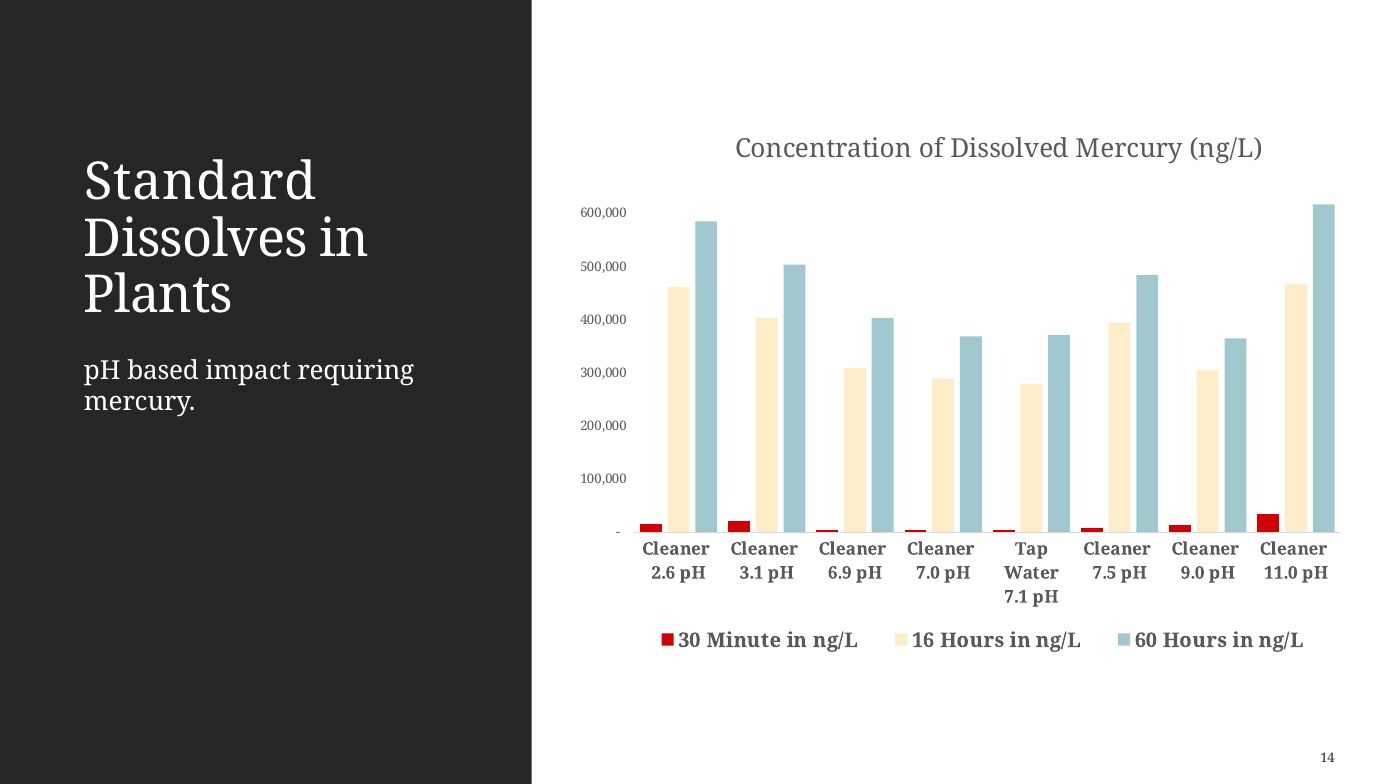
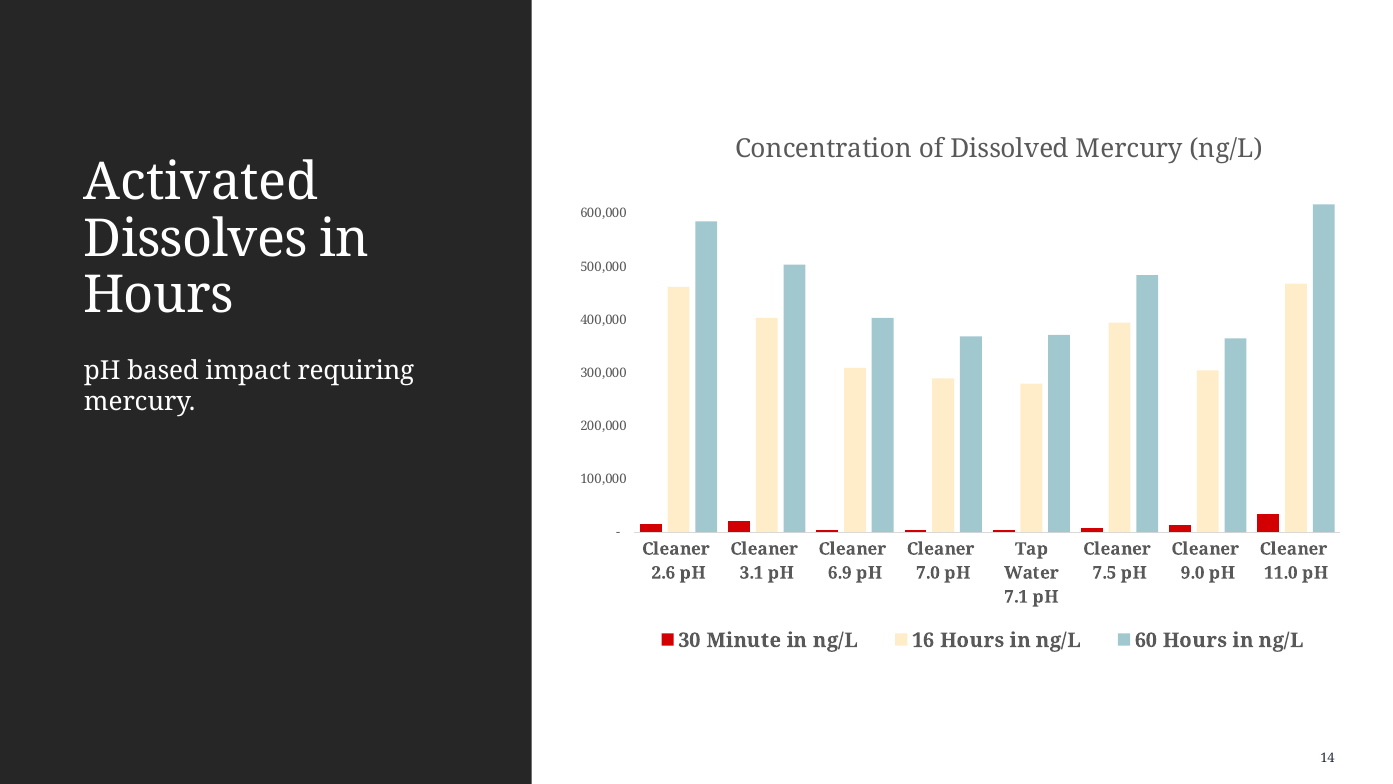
Standard: Standard -> Activated
Plants at (158, 295): Plants -> Hours
